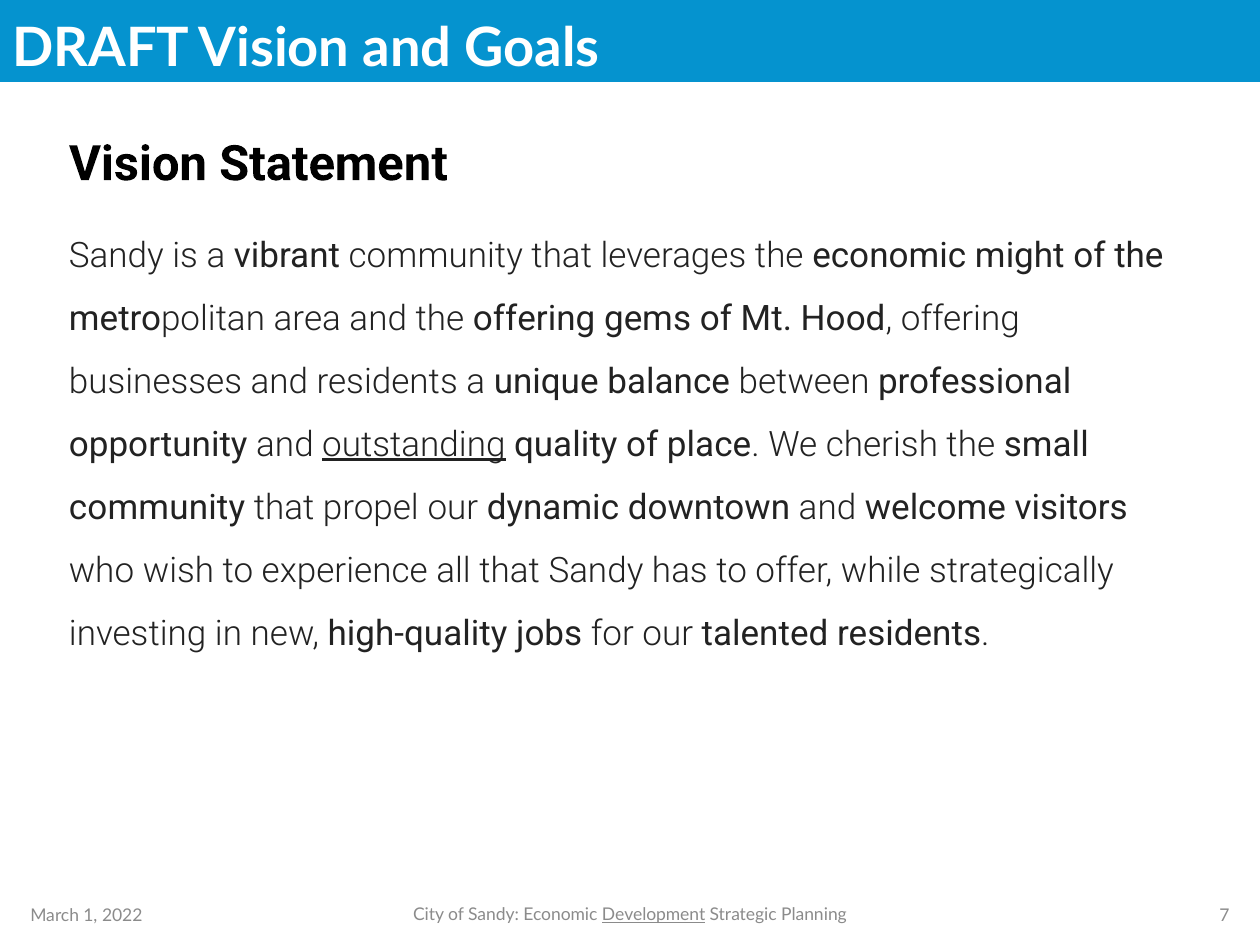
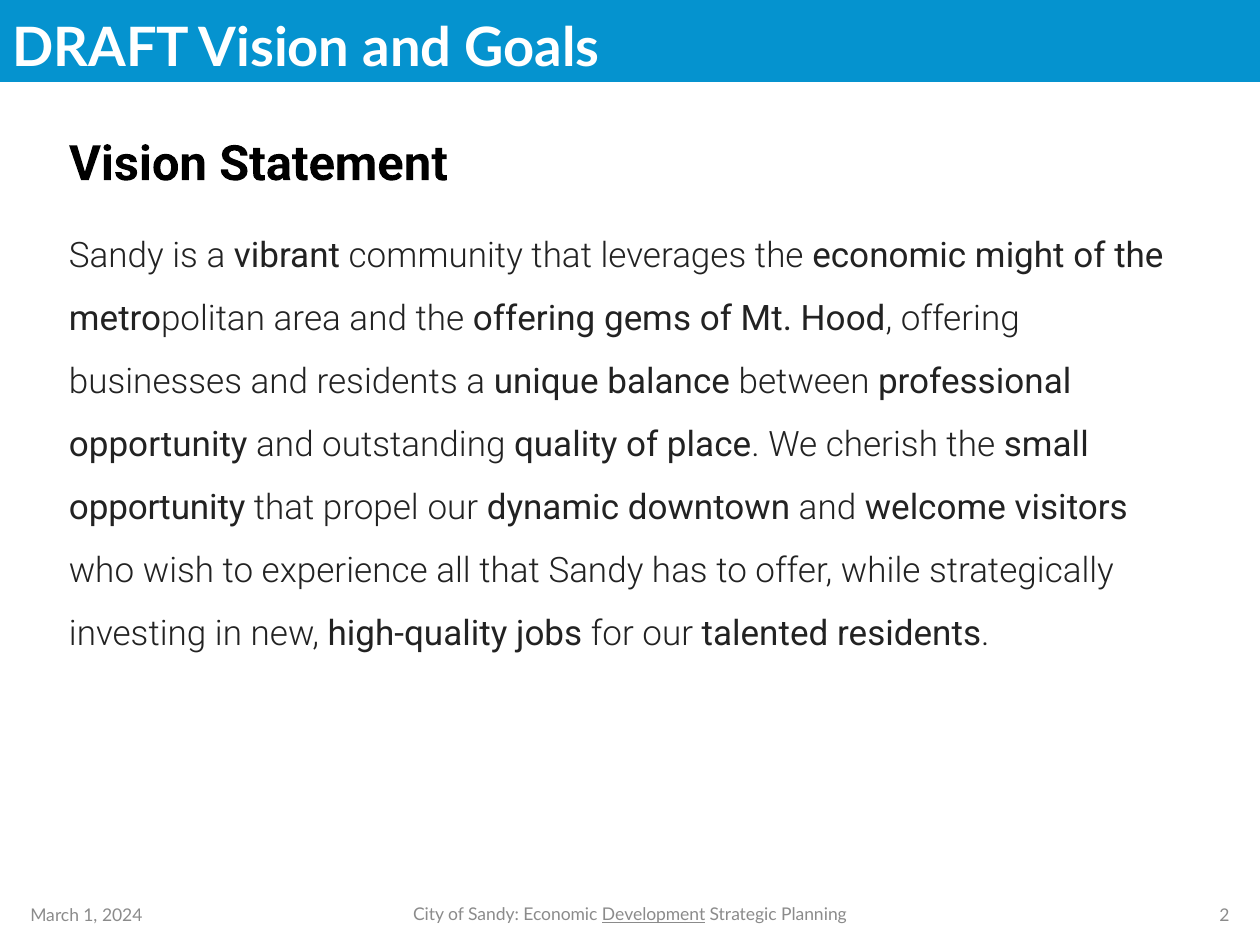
outstanding underline: present -> none
community at (157, 507): community -> opportunity
7: 7 -> 2
2022: 2022 -> 2024
